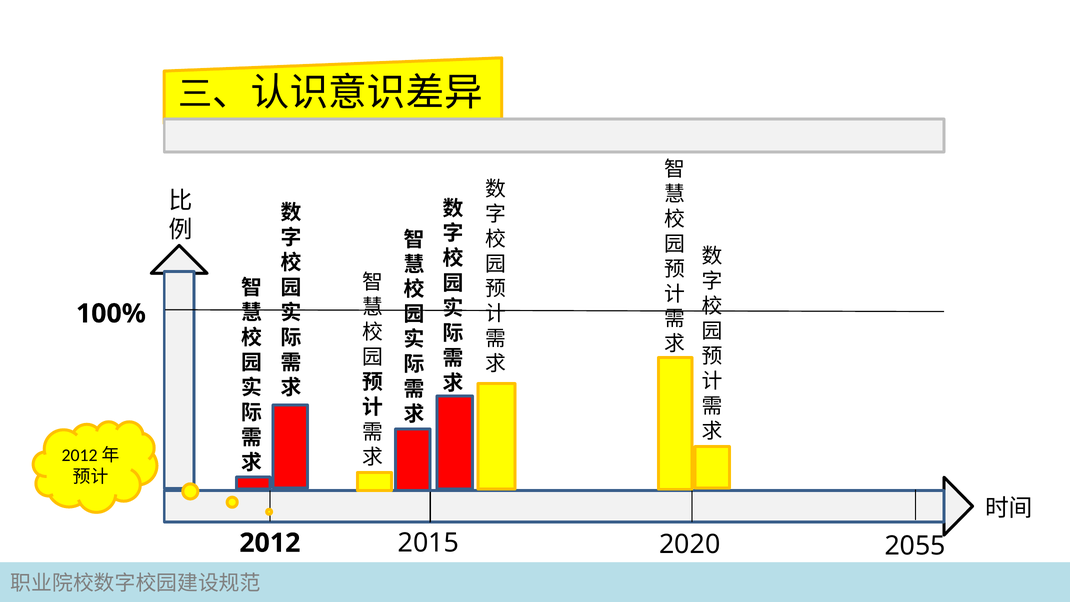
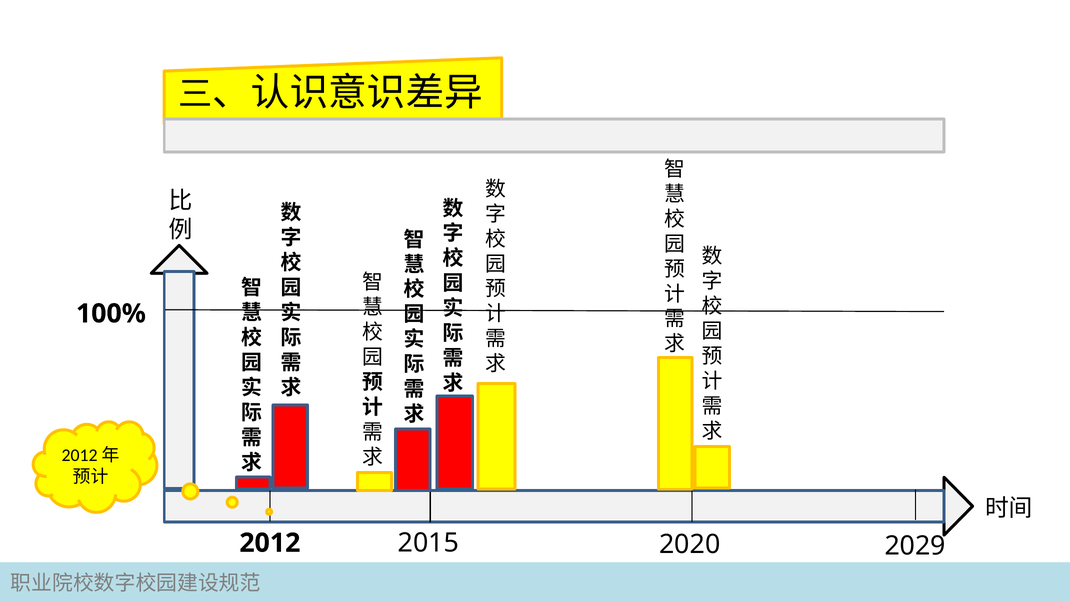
2055: 2055 -> 2029
